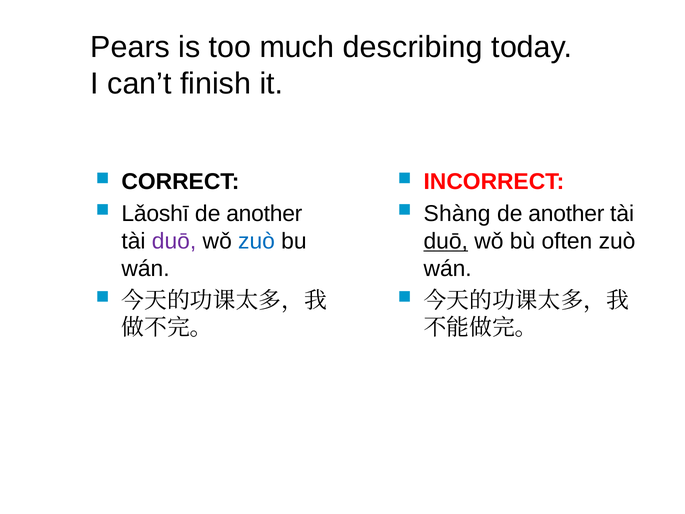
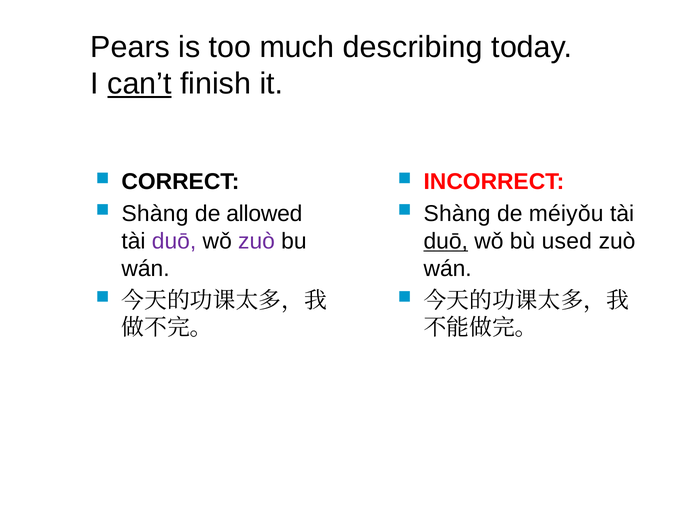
can’t underline: none -> present
Lǎoshī at (155, 214): Lǎoshī -> Shàng
another at (264, 214): another -> allowed
another at (566, 214): another -> méiyǒu
zuò at (257, 241) colour: blue -> purple
often: often -> used
